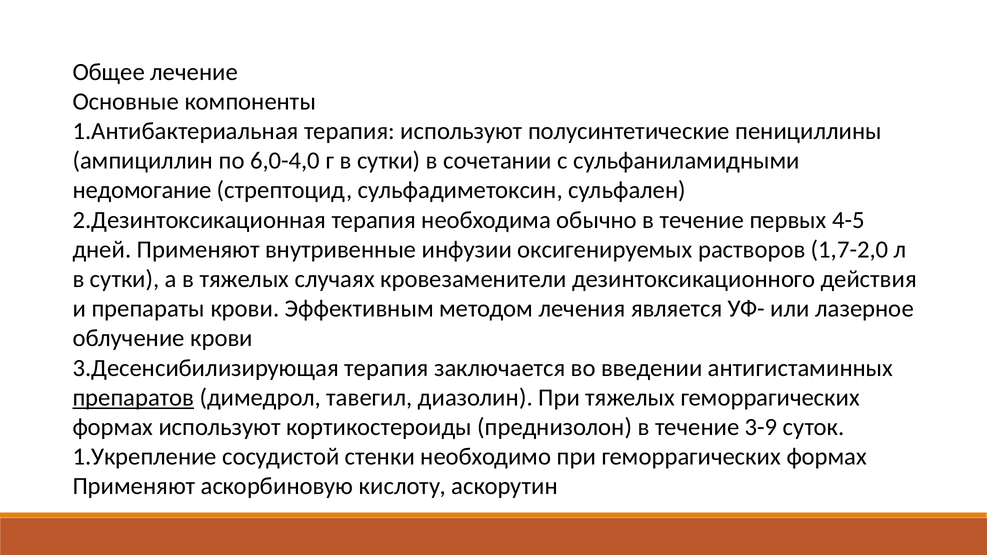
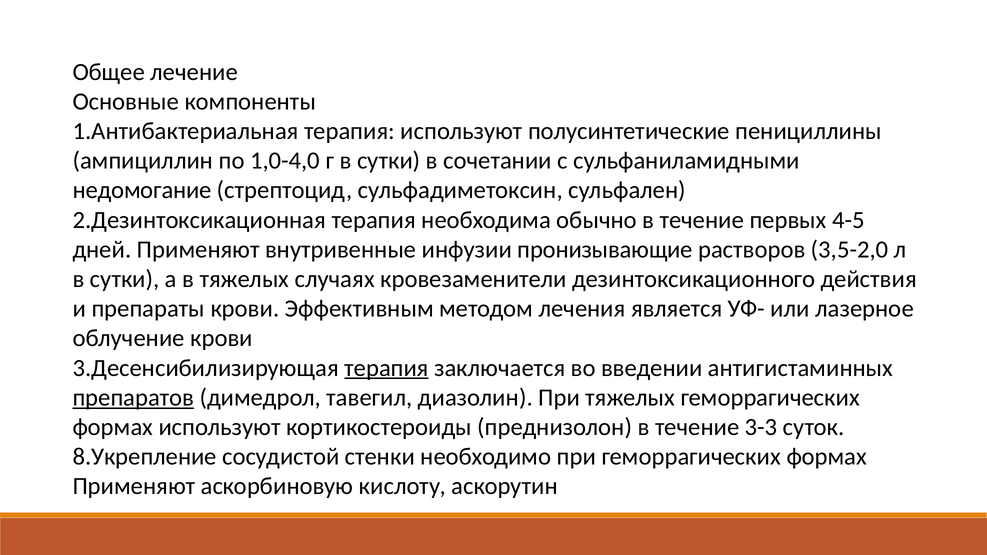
6,0-4,0: 6,0-4,0 -> 1,0-4,0
оксигенируемых: оксигенируемых -> пронизывающие
1,7-2,0: 1,7-2,0 -> 3,5-2,0
терапия at (386, 368) underline: none -> present
3-9: 3-9 -> 3-3
1.Укрепление: 1.Укрепление -> 8.Укрепление
